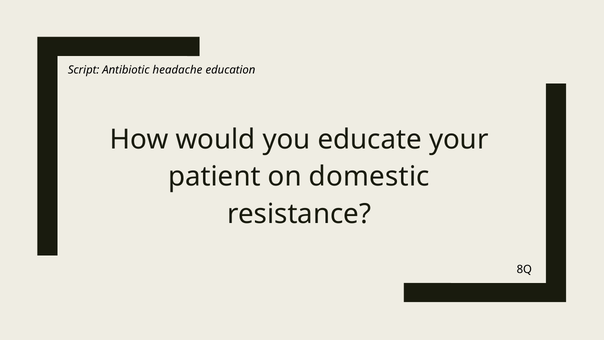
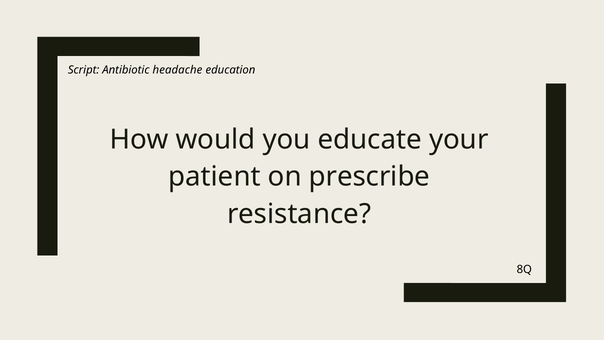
domestic: domestic -> prescribe
